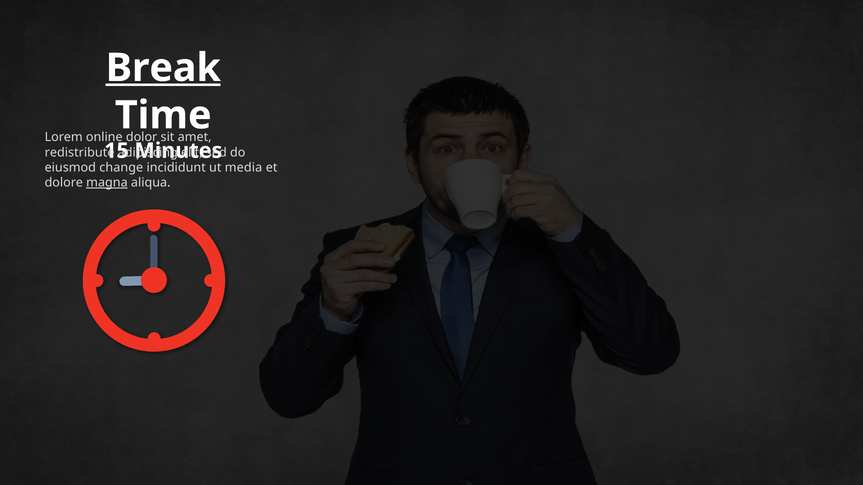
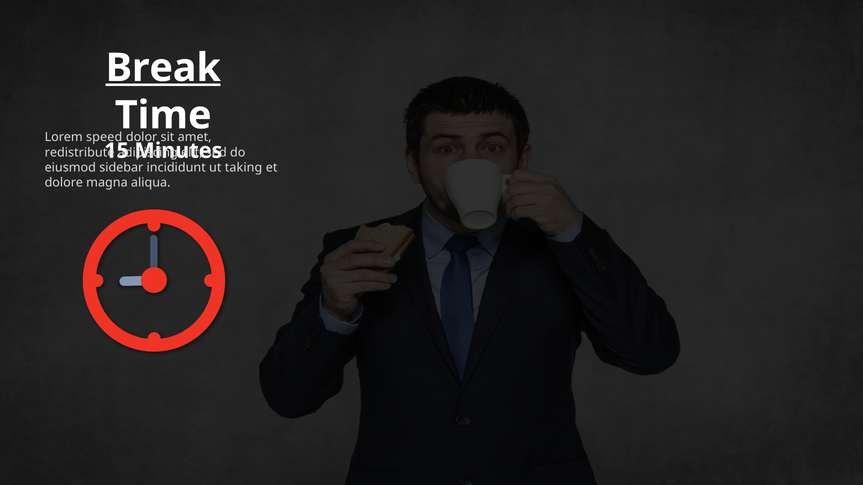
online: online -> speed
change: change -> sidebar
media: media -> taking
magna underline: present -> none
